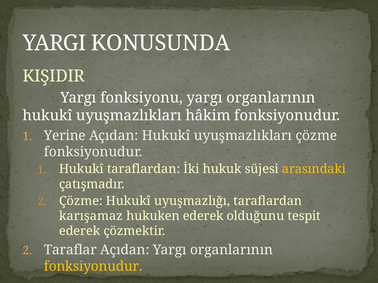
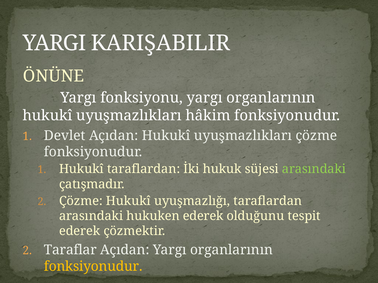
KONUSUNDA: KONUSUNDA -> KARIŞABILIR
KIŞIDIR: KIŞIDIR -> ÖNÜNE
Yerine: Yerine -> Devlet
arasındaki at (314, 169) colour: yellow -> light green
karışamaz at (91, 216): karışamaz -> arasındaki
